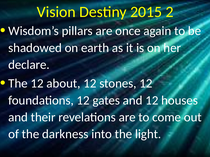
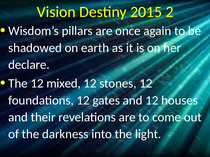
about: about -> mixed
